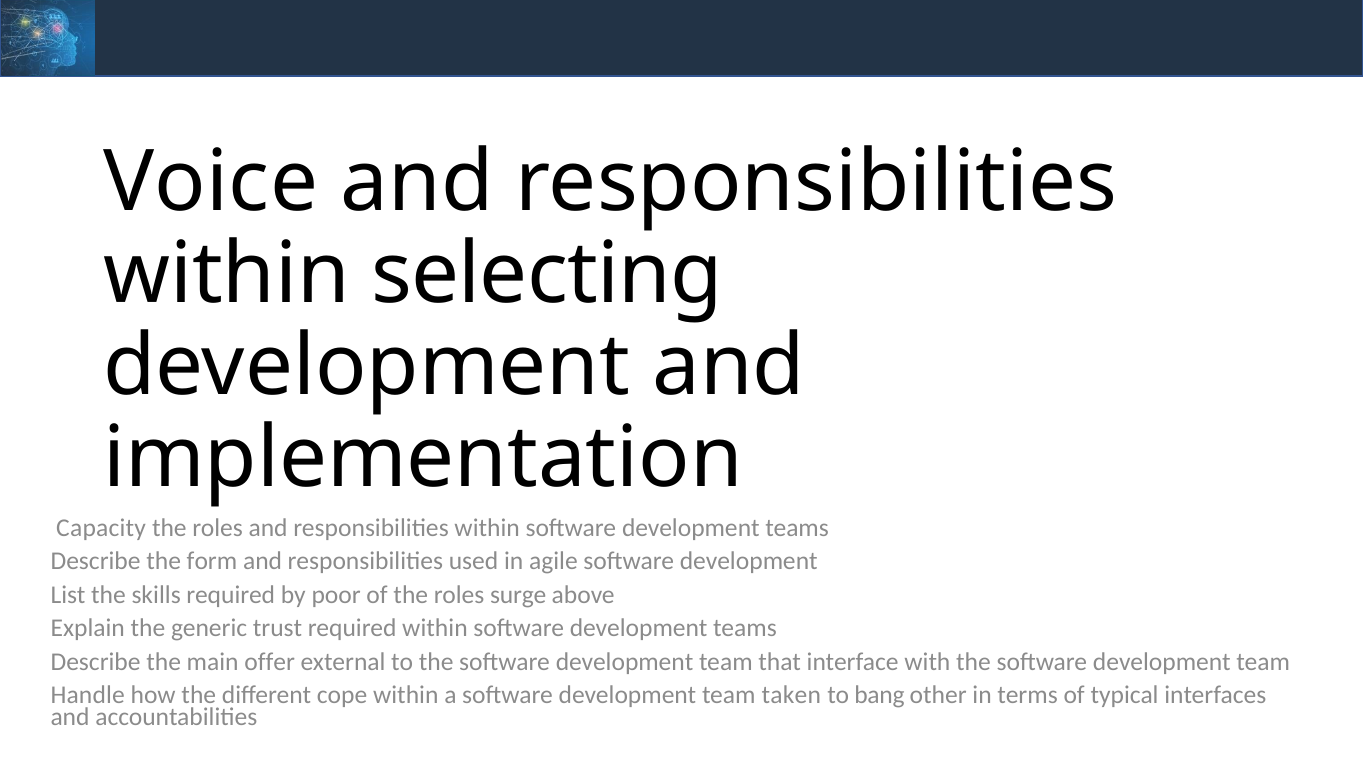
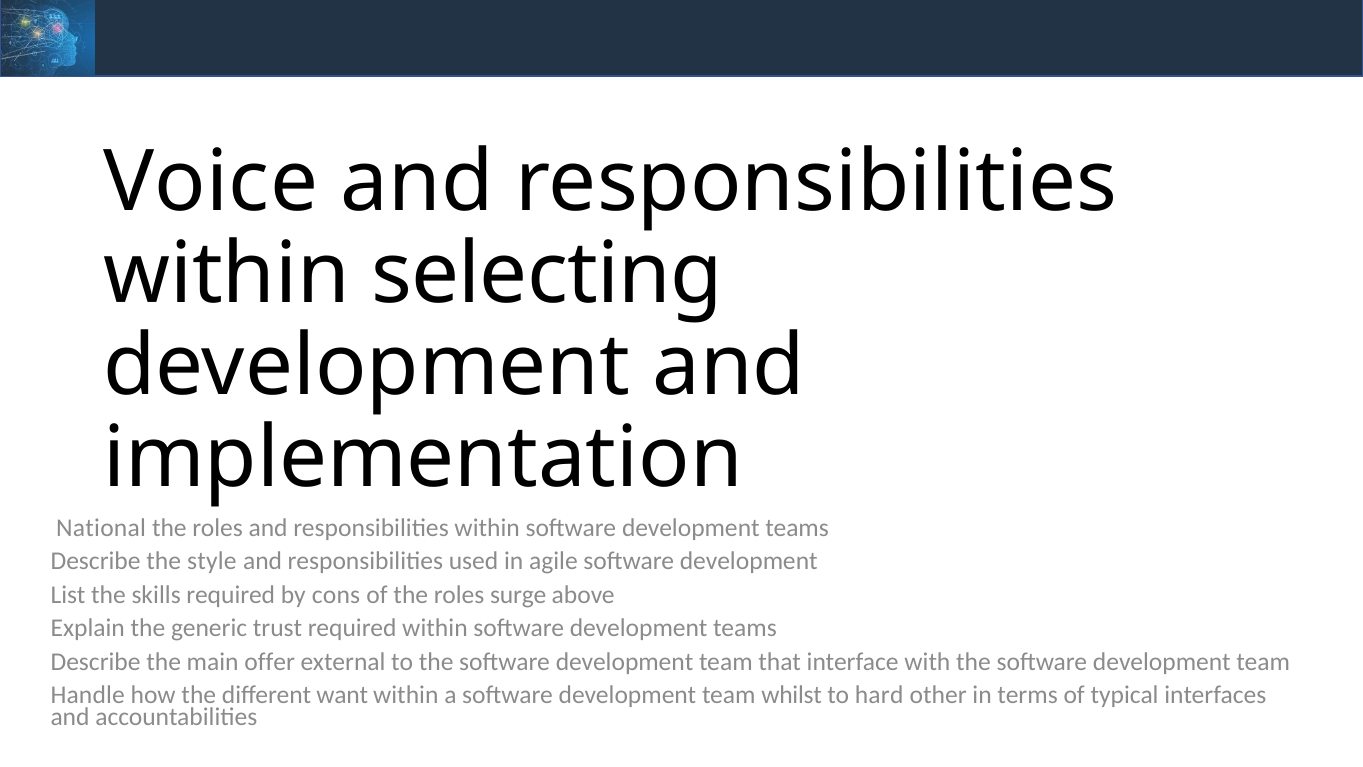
Capacity: Capacity -> National
form: form -> style
poor: poor -> cons
cope: cope -> want
taken: taken -> whilst
bang: bang -> hard
